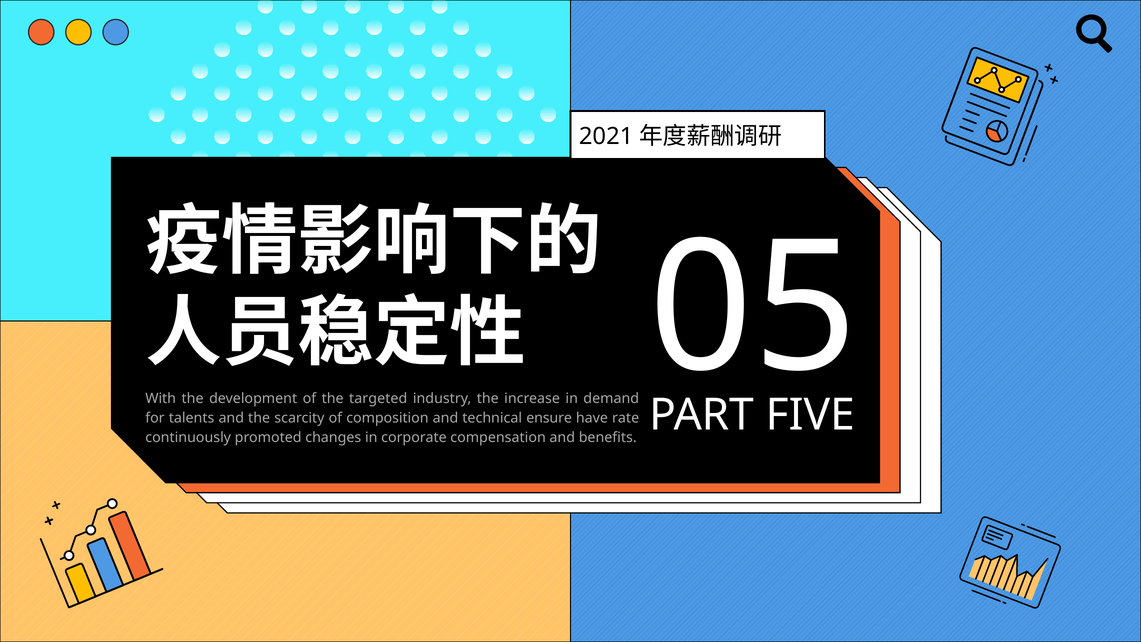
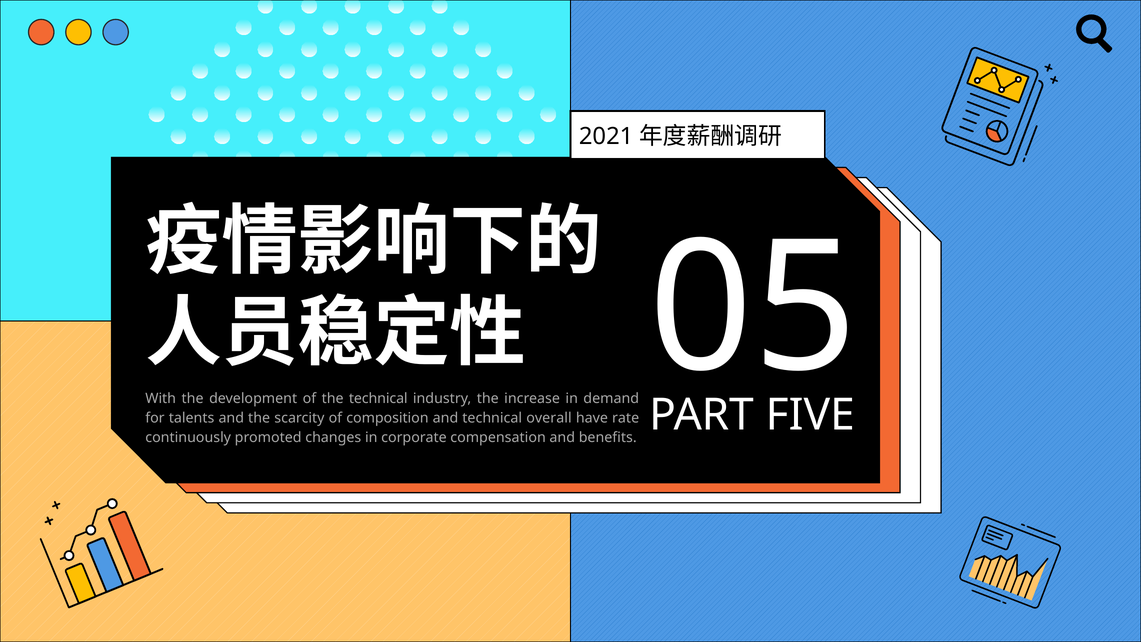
the targeted: targeted -> technical
ensure: ensure -> overall
